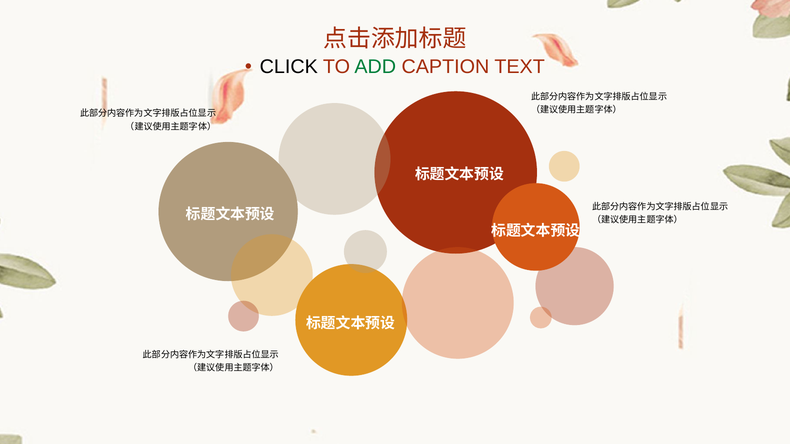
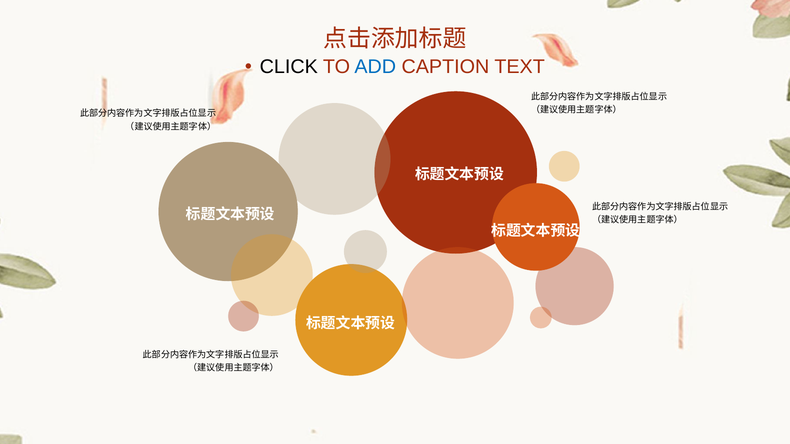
ADD colour: green -> blue
